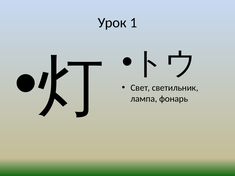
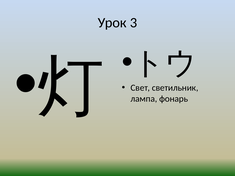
1: 1 -> 3
